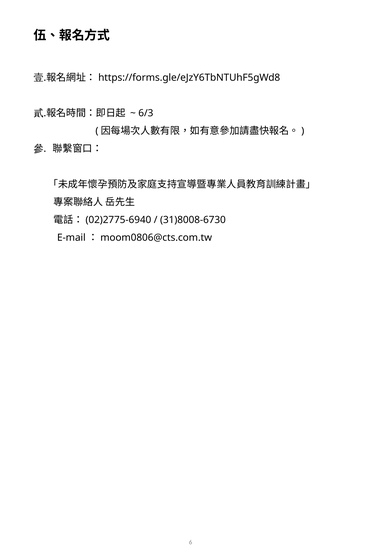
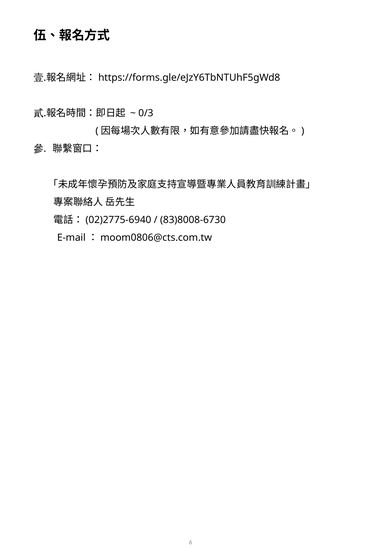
6/3: 6/3 -> 0/3
31)8008-6730: 31)8008-6730 -> 83)8008-6730
